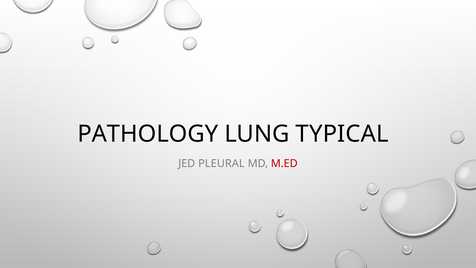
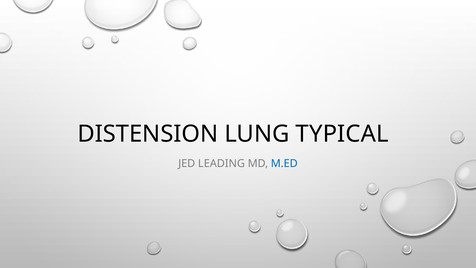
PATHOLOGY: PATHOLOGY -> DISTENSION
PLEURAL: PLEURAL -> LEADING
M.ED colour: red -> blue
